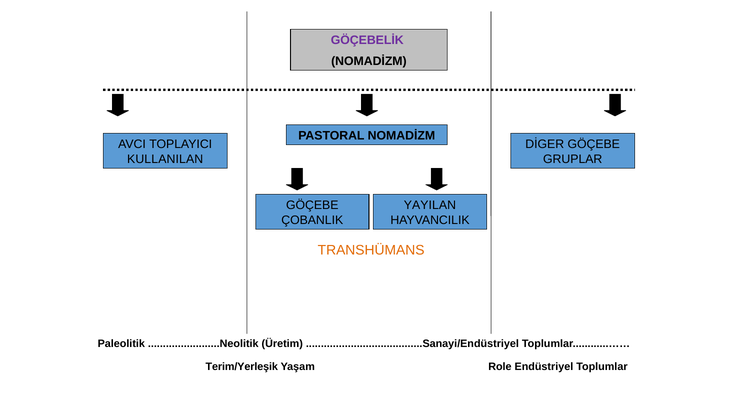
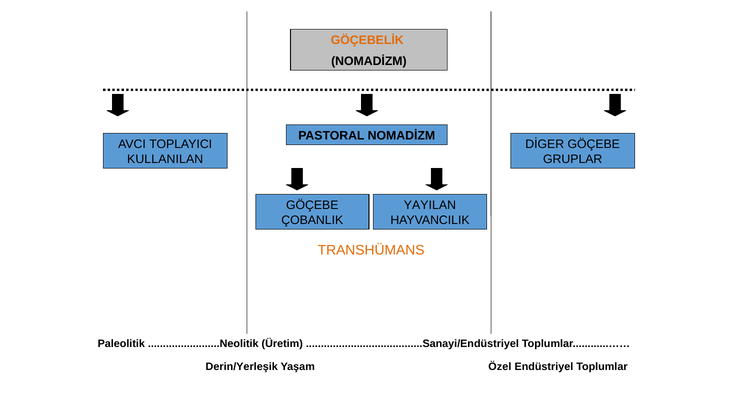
GÖÇEBELİK colour: purple -> orange
Terim/Yerleşik: Terim/Yerleşik -> Derin/Yerleşik
Role: Role -> Özel
